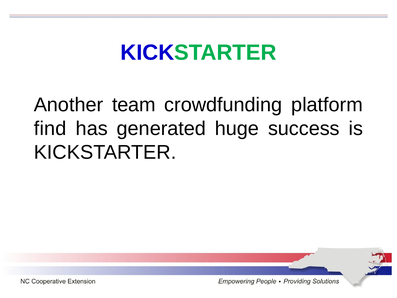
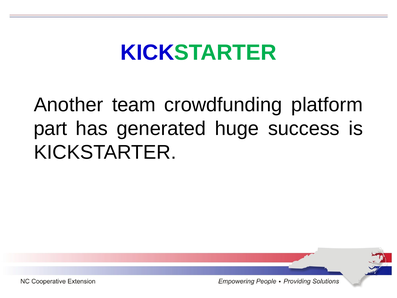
find: find -> part
